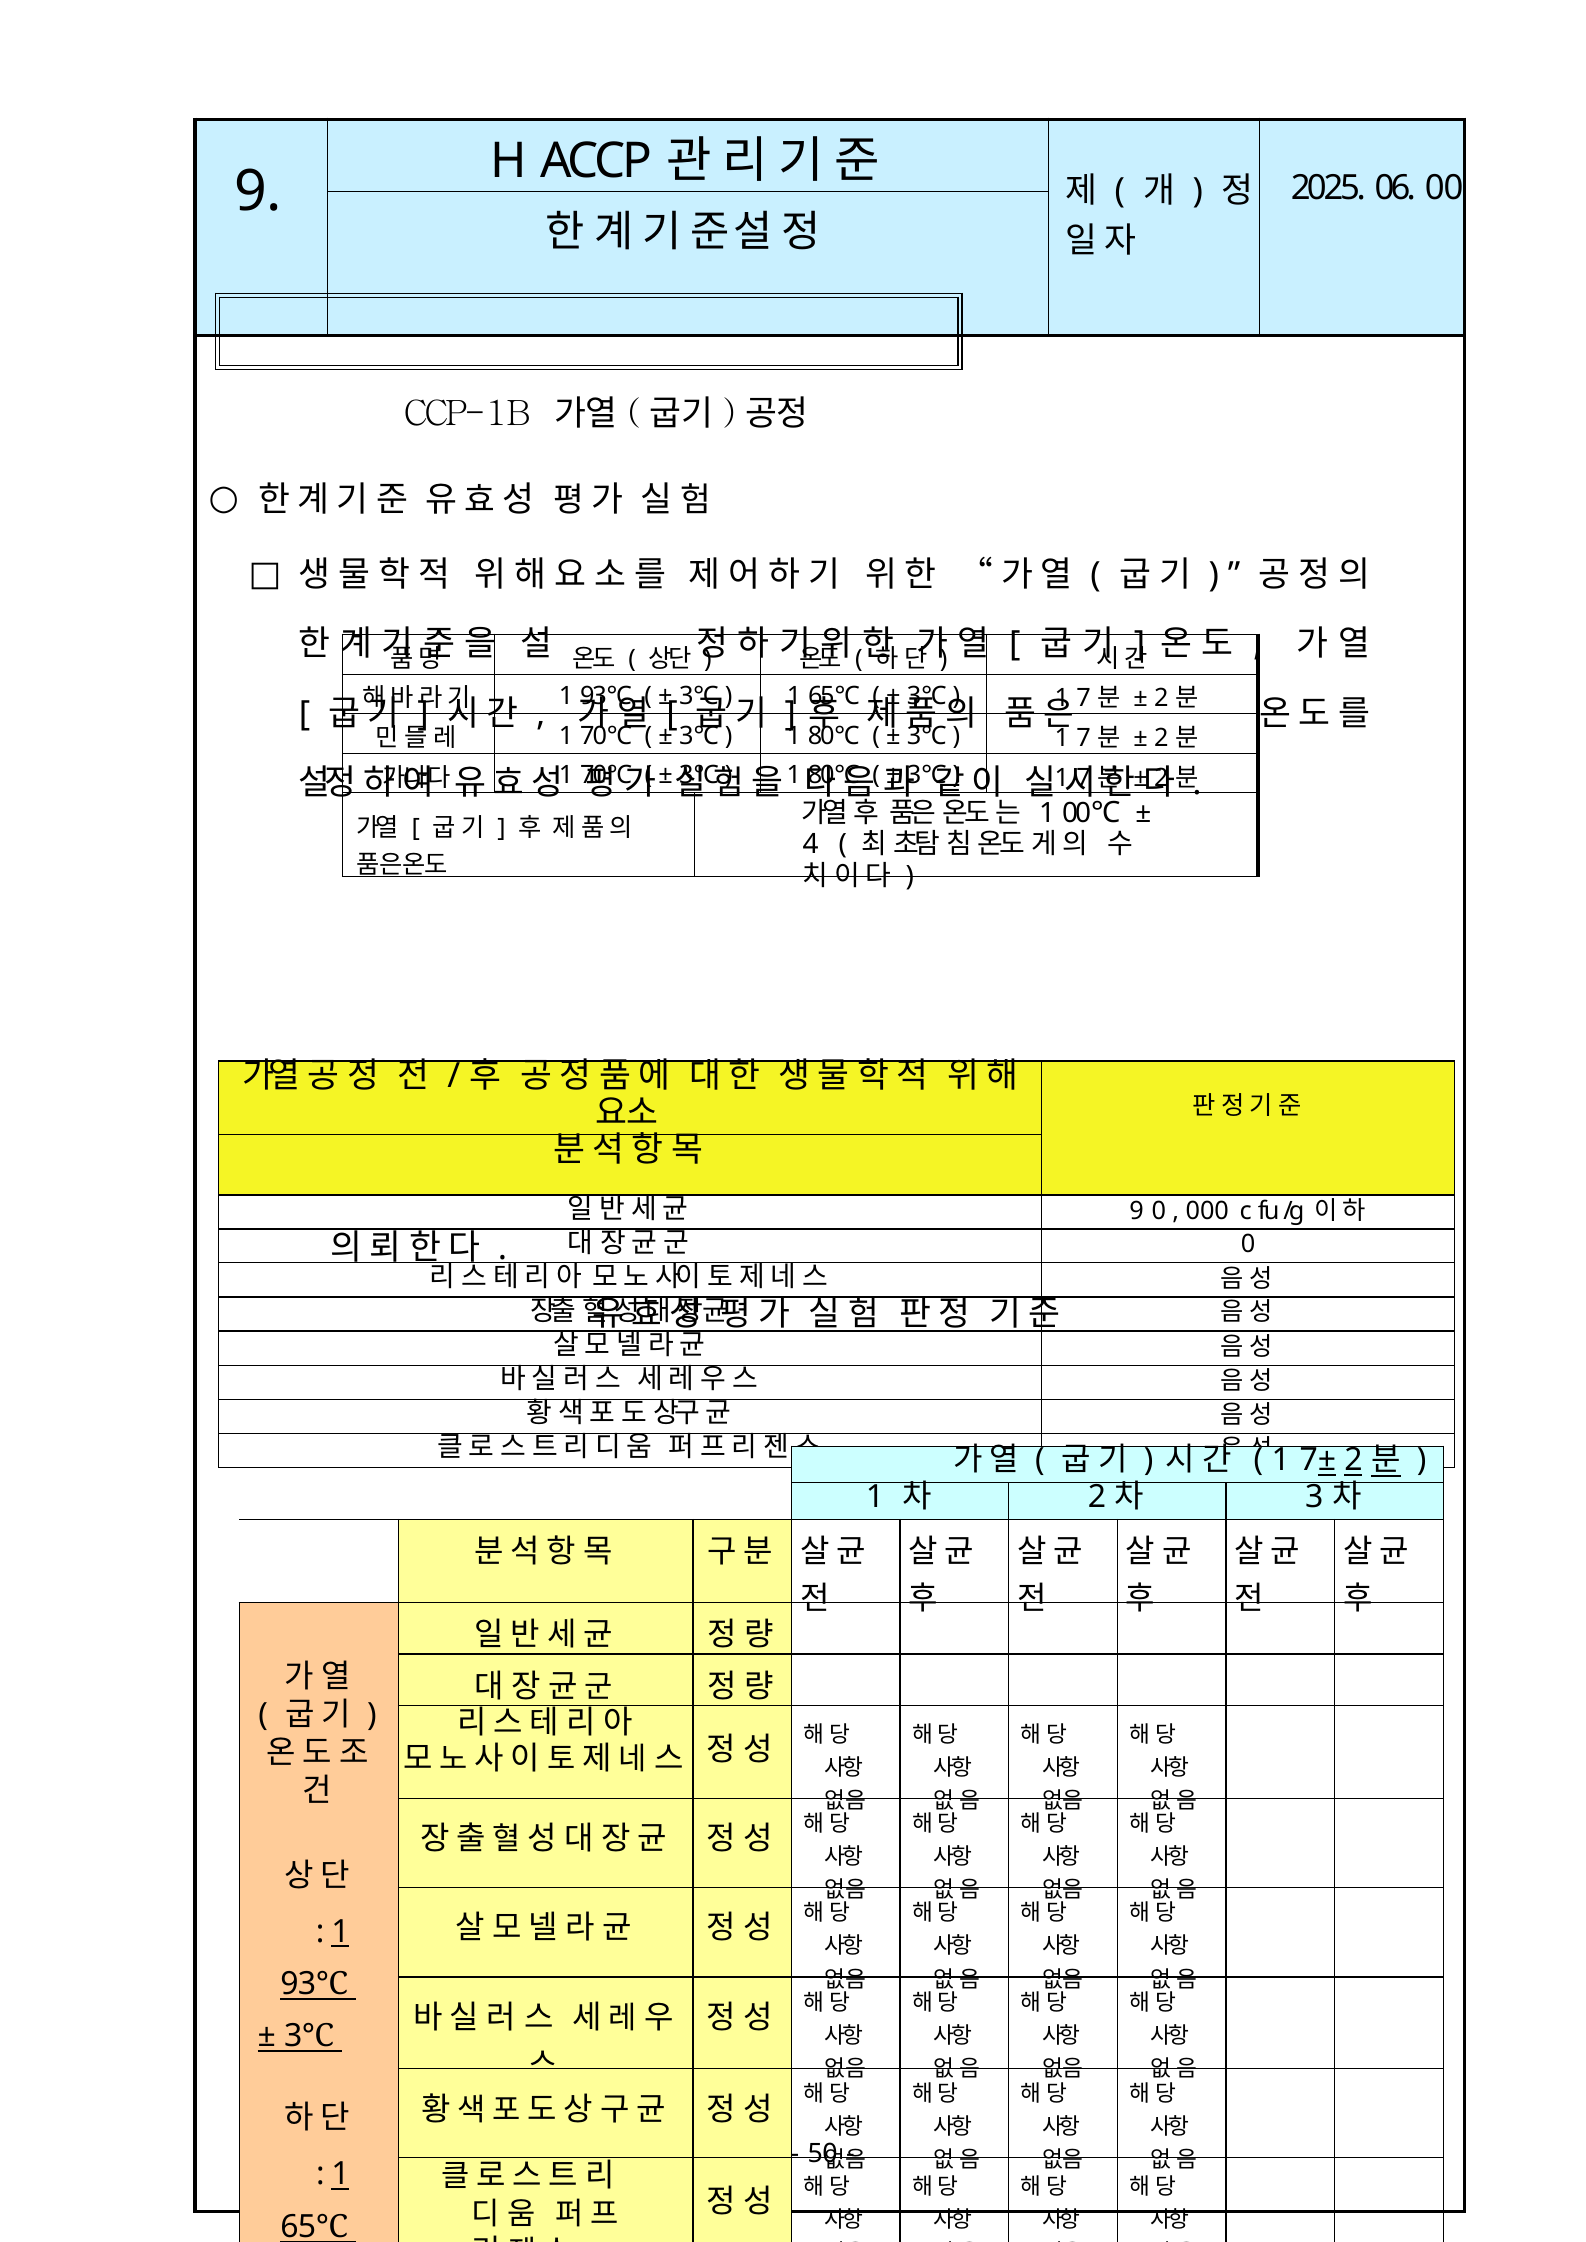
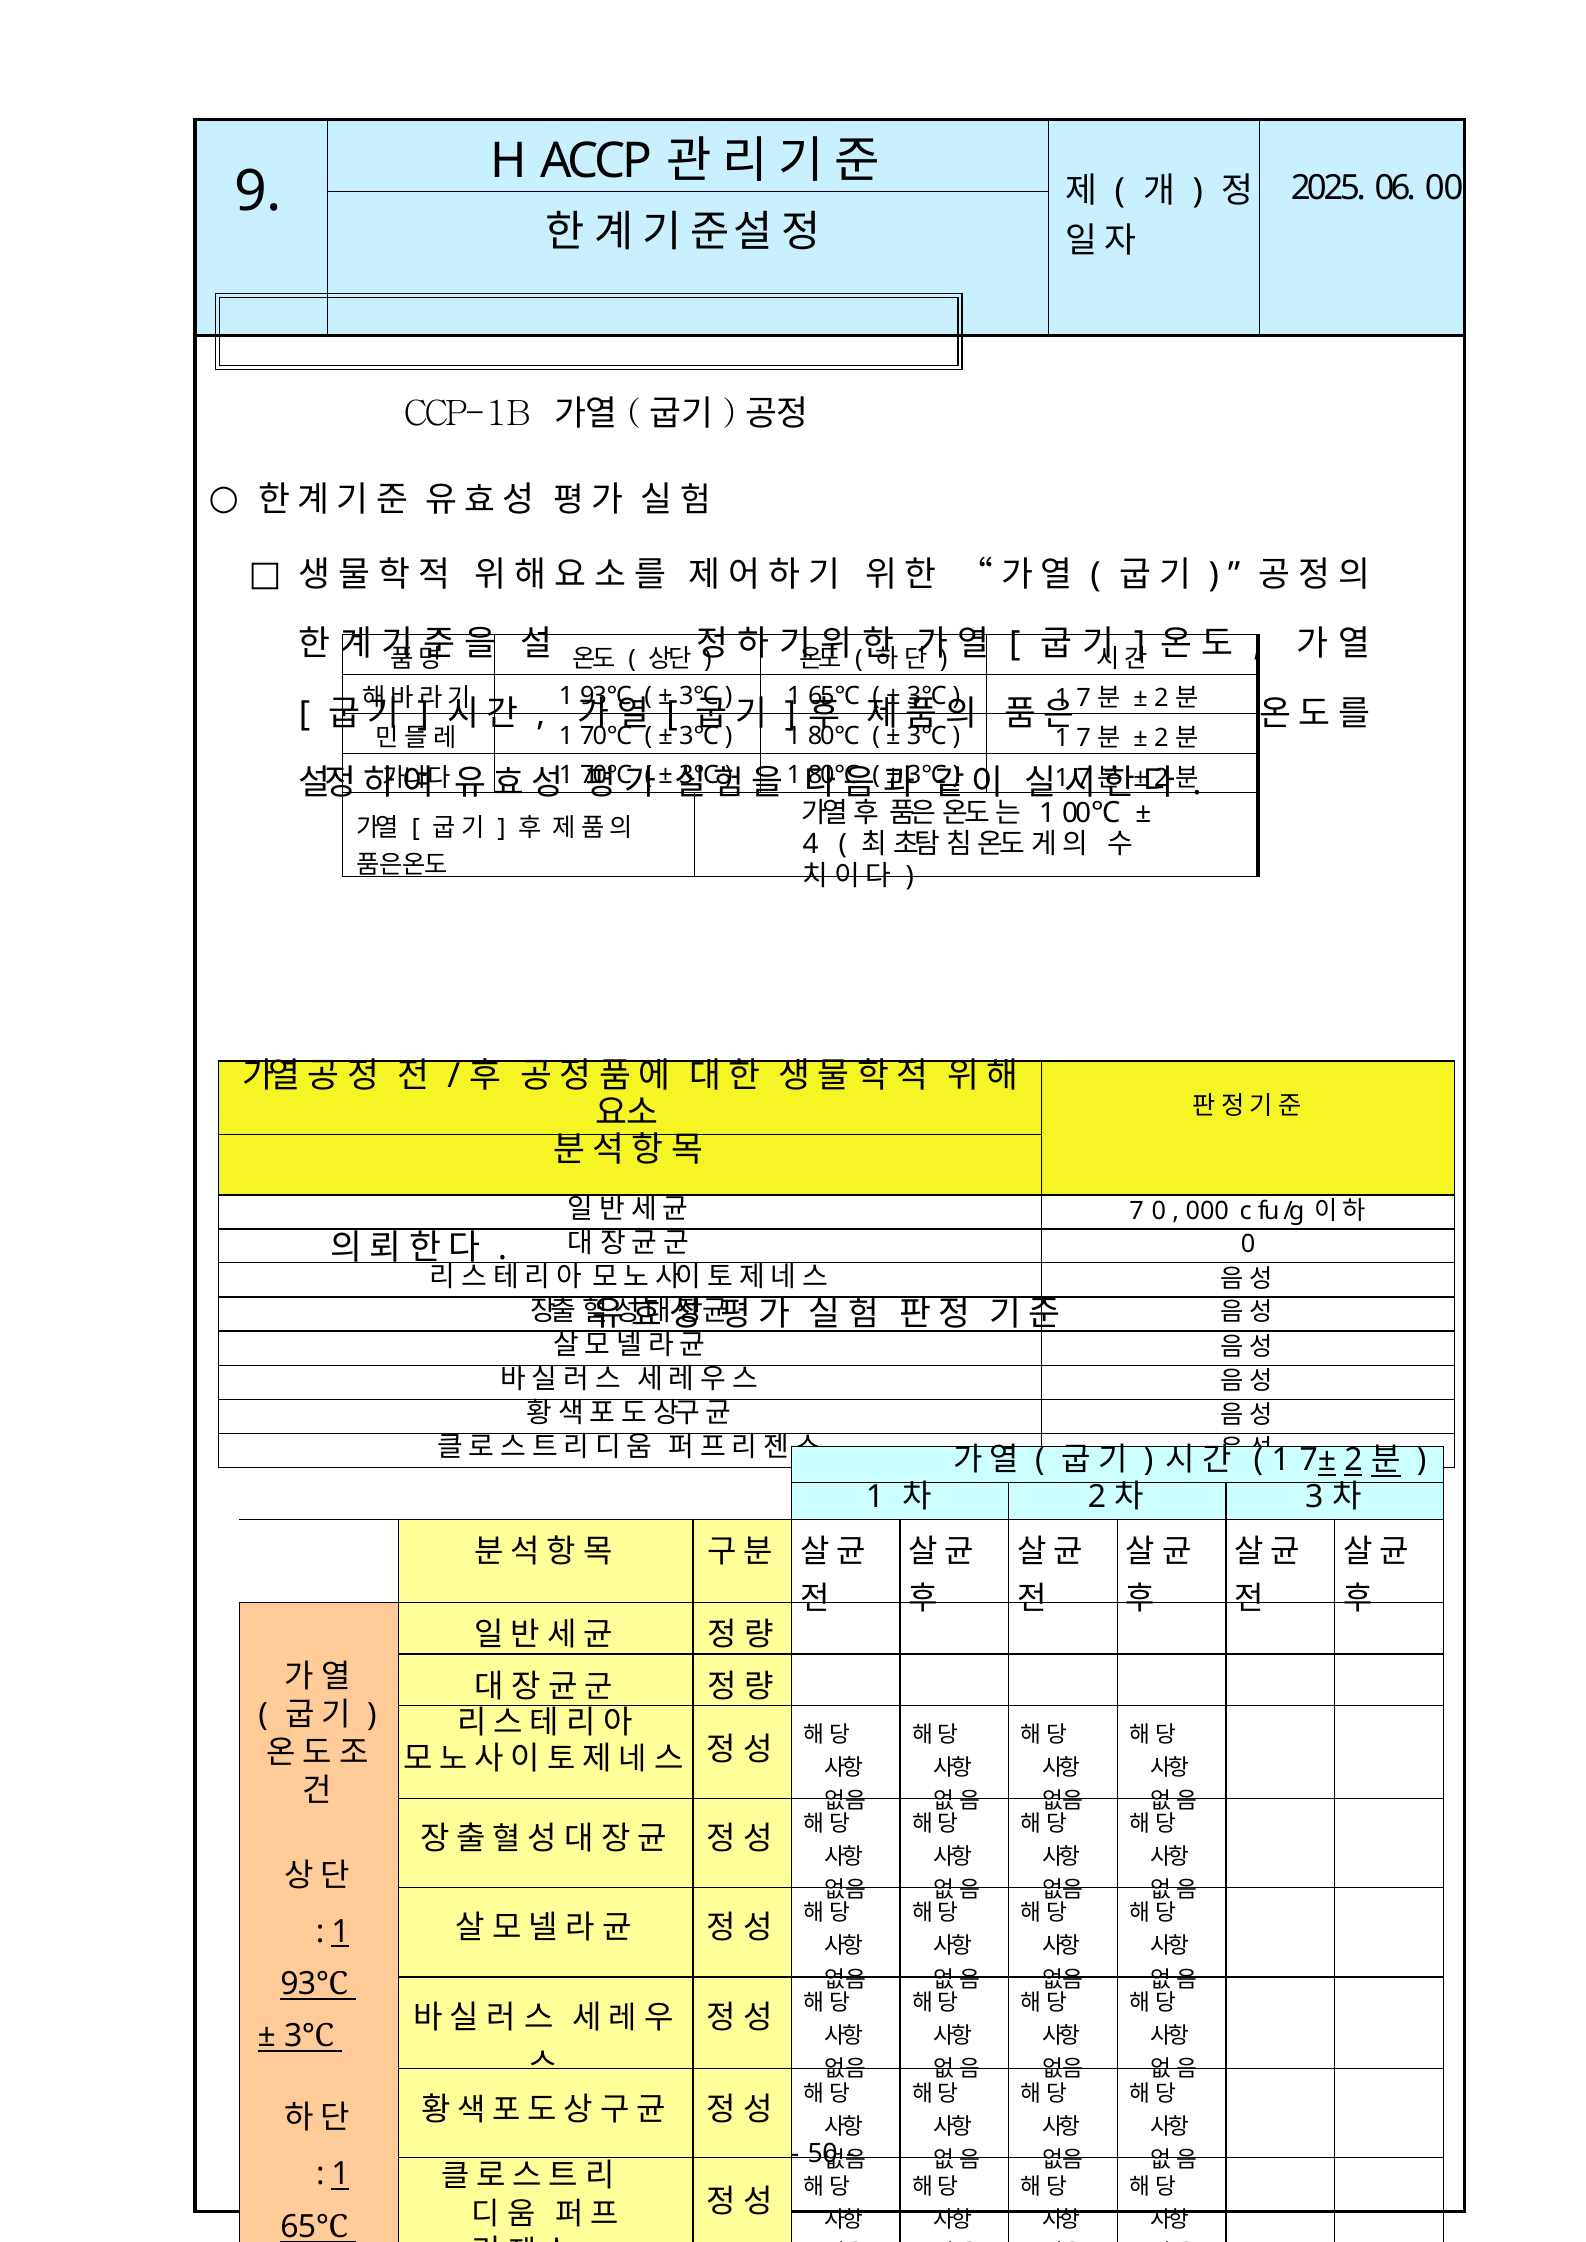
9 at (1137, 1211): 9 -> 7
